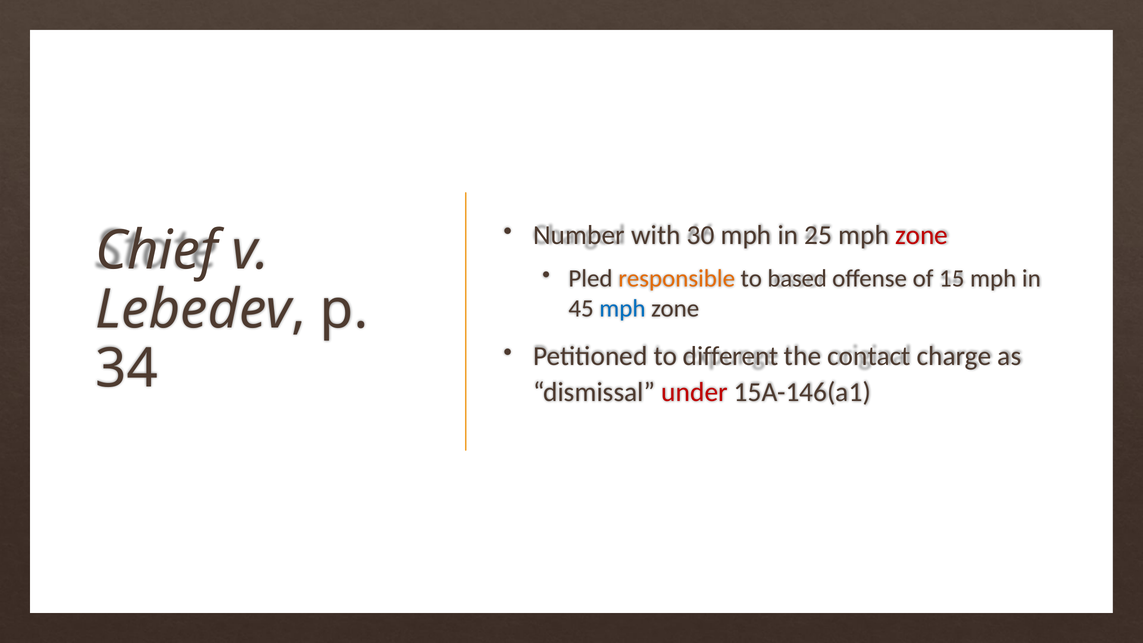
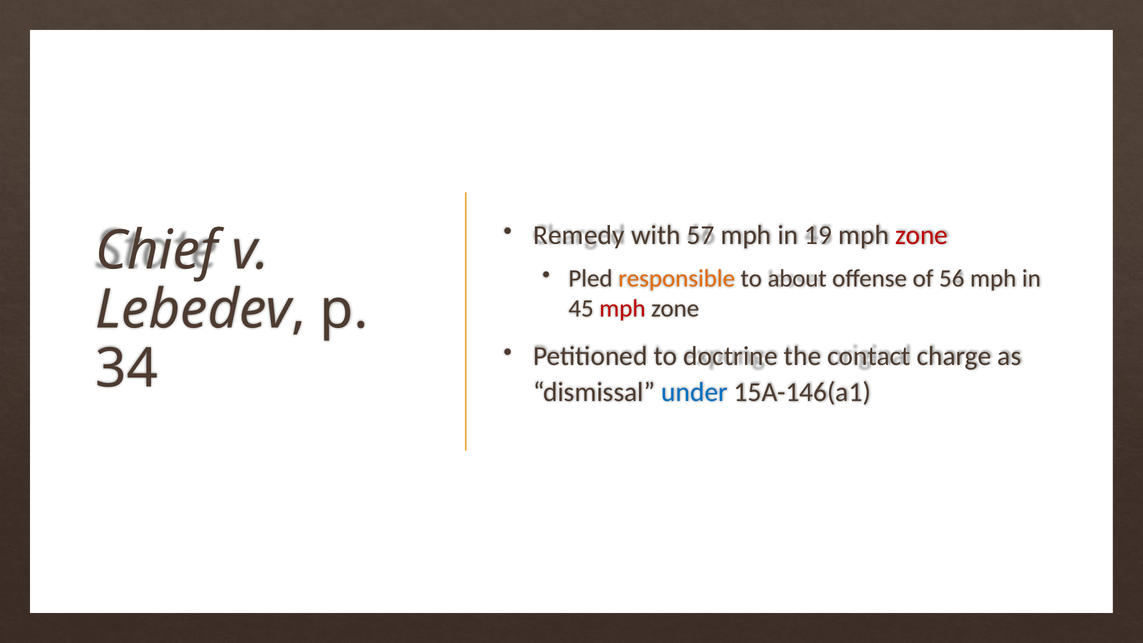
Number: Number -> Remedy
30: 30 -> 57
25: 25 -> 19
based: based -> about
15: 15 -> 56
mph at (622, 309) colour: blue -> red
different: different -> doctrine
under colour: red -> blue
